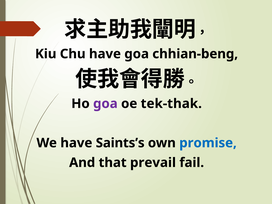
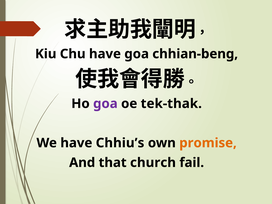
Saints’s: Saints’s -> Chhiu’s
promise colour: blue -> orange
prevail: prevail -> church
